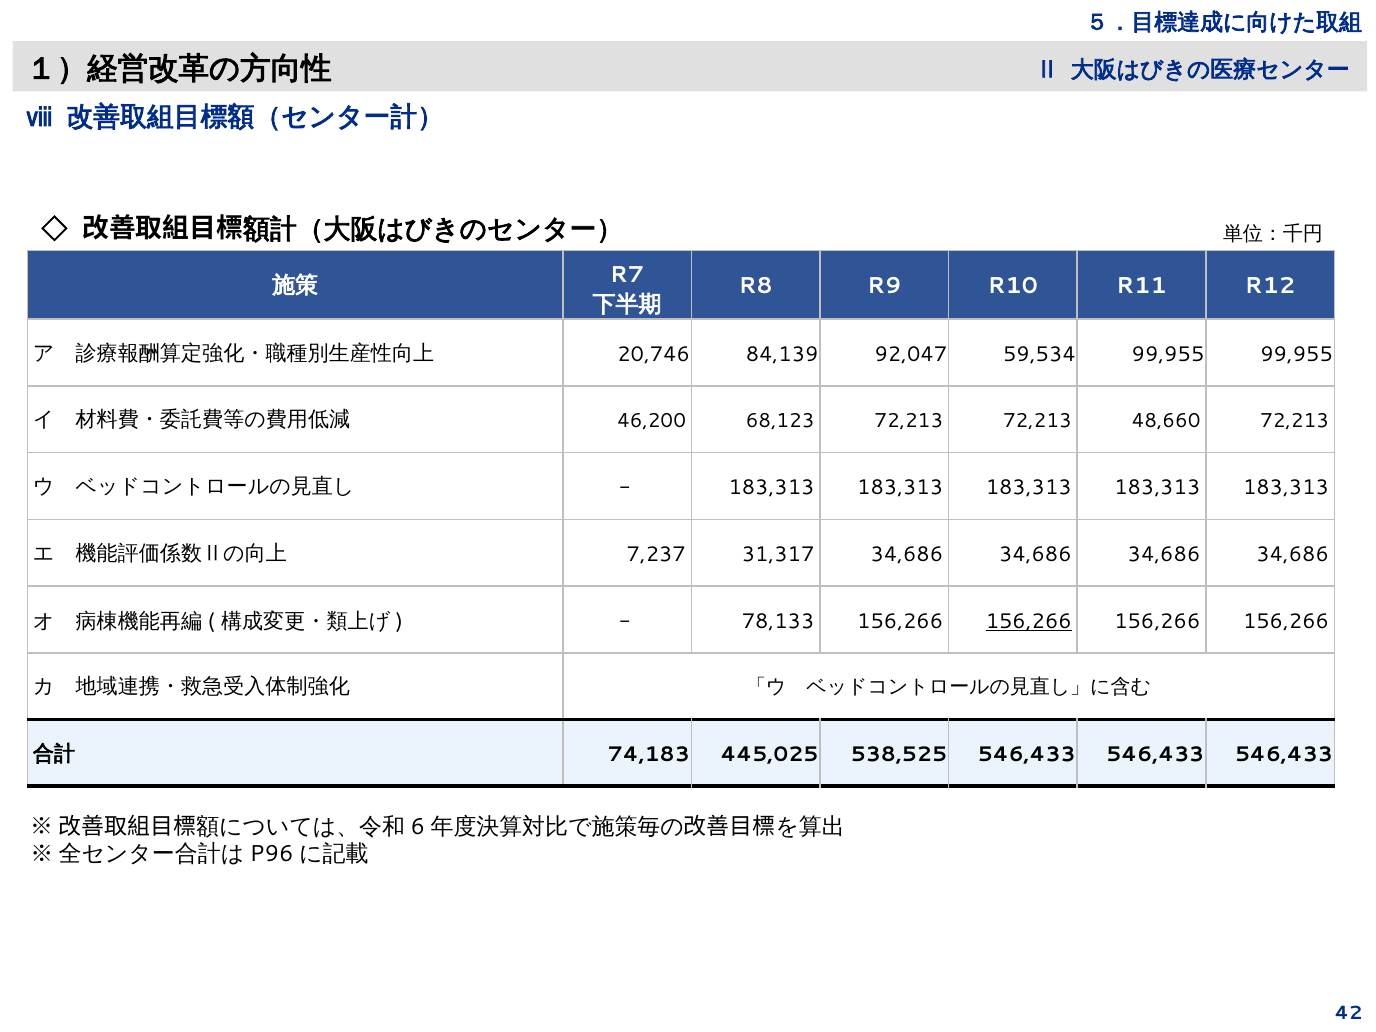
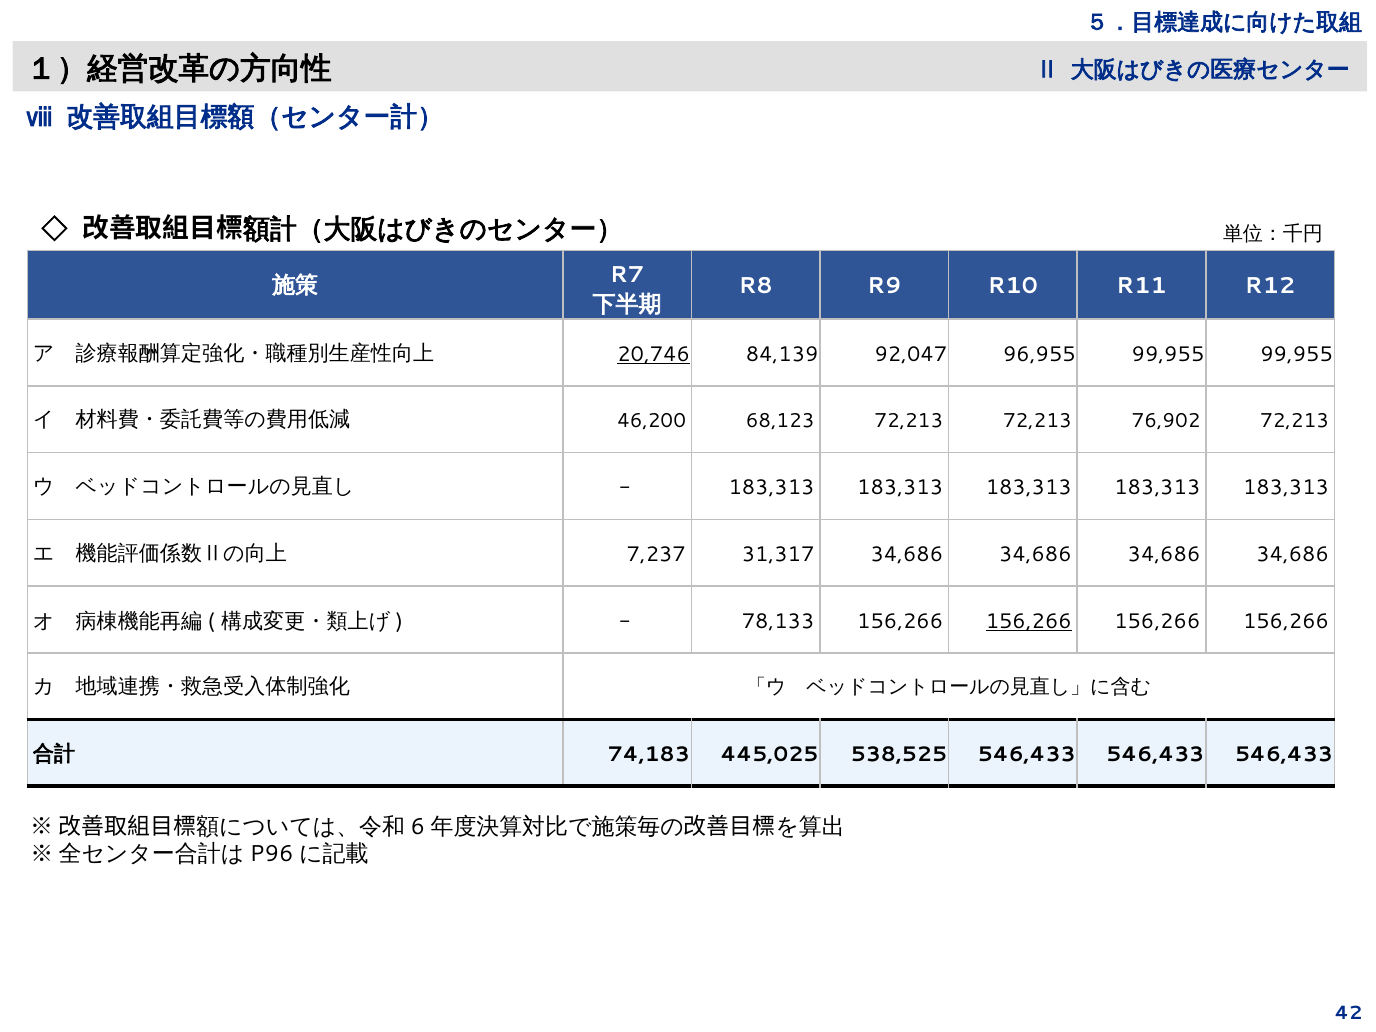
20,746 underline: none -> present
59,534: 59,534 -> 96,955
48,660: 48,660 -> 76,902
